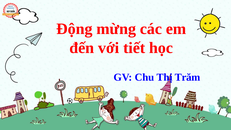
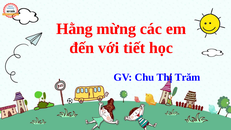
Động: Động -> Hằng
